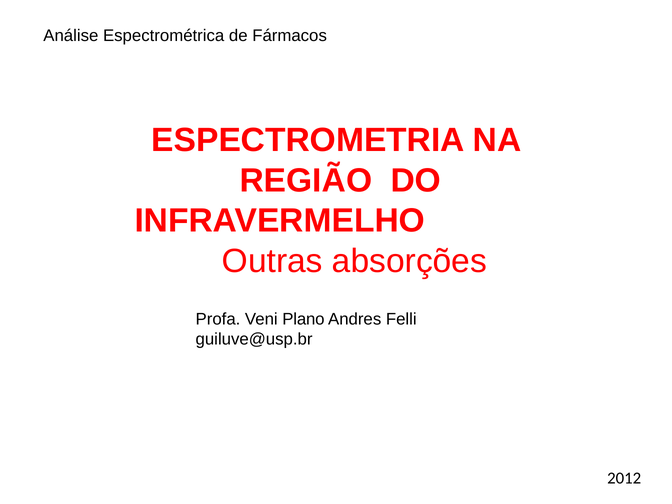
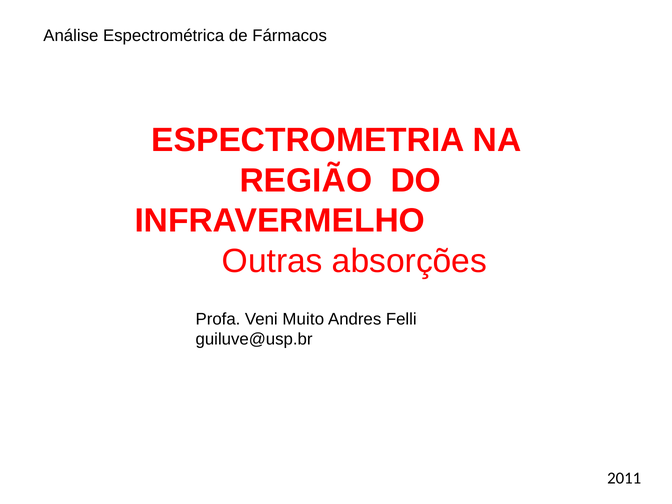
Plano: Plano -> Muito
2012: 2012 -> 2011
